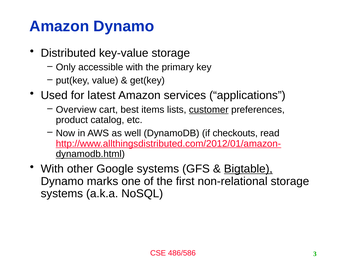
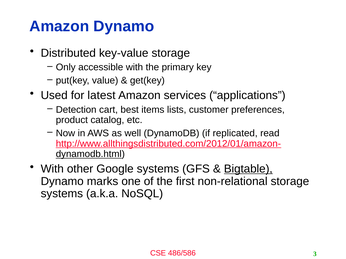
Overview: Overview -> Detection
customer underline: present -> none
checkouts: checkouts -> replicated
